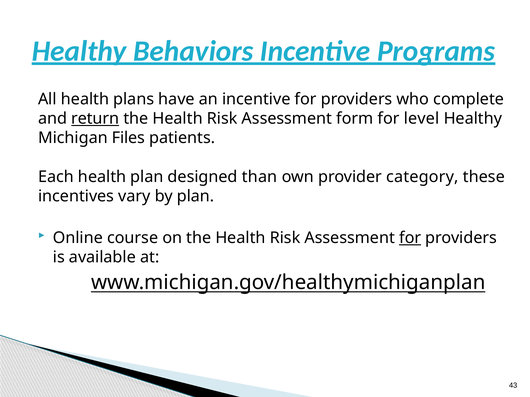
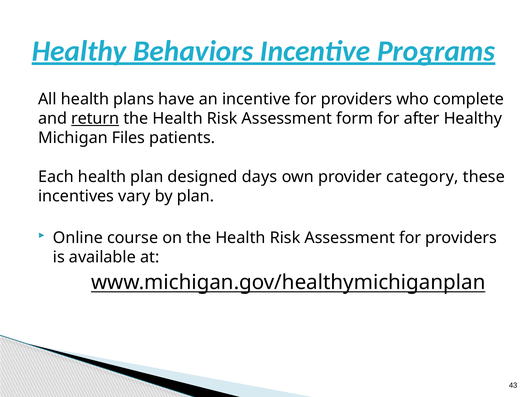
level: level -> after
than: than -> days
for at (410, 238) underline: present -> none
